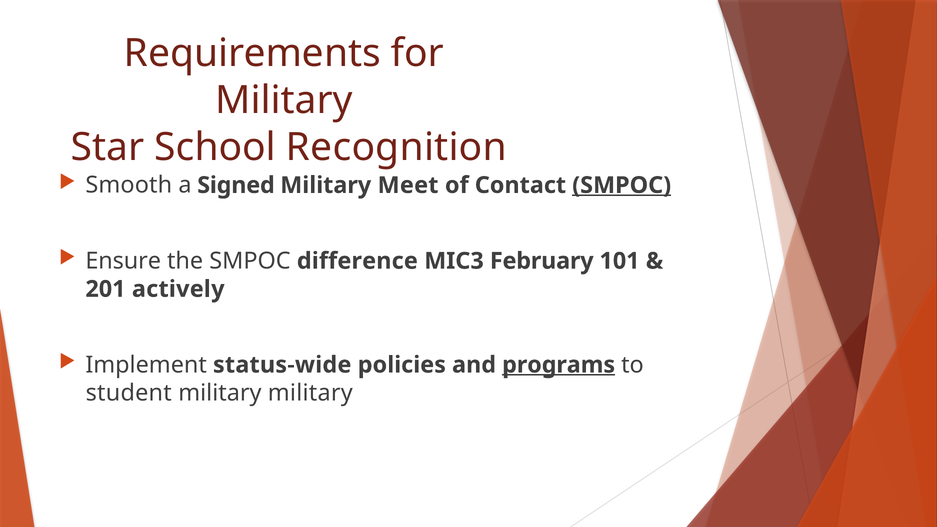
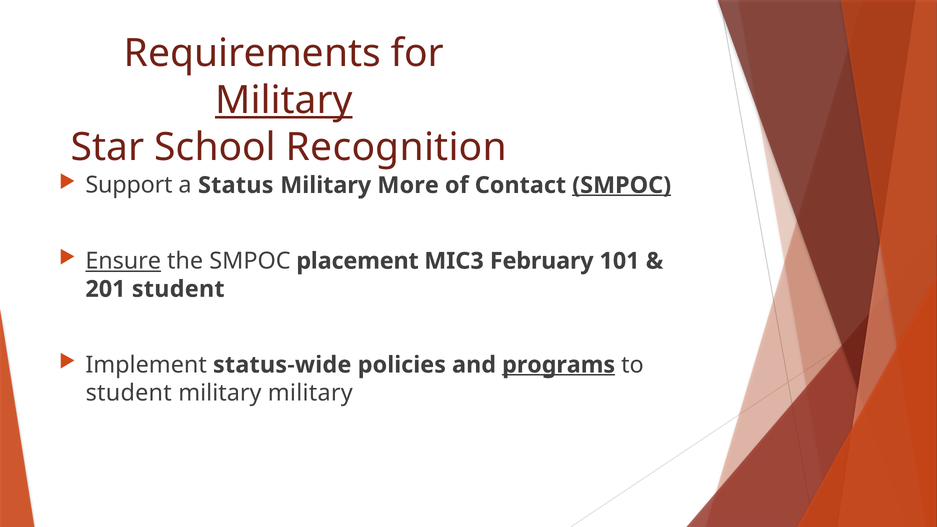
Military at (284, 100) underline: none -> present
Smooth: Smooth -> Support
Signed: Signed -> Status
Meet: Meet -> More
Ensure underline: none -> present
difference: difference -> placement
201 actively: actively -> student
